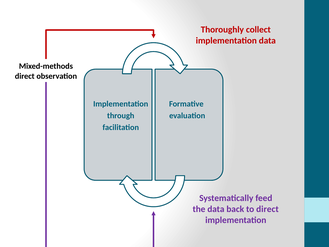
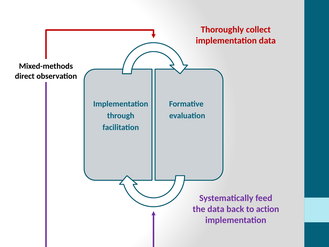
to direct: direct -> action
